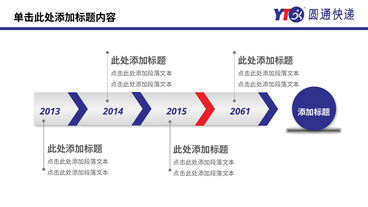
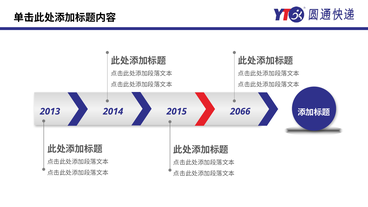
2061: 2061 -> 2066
